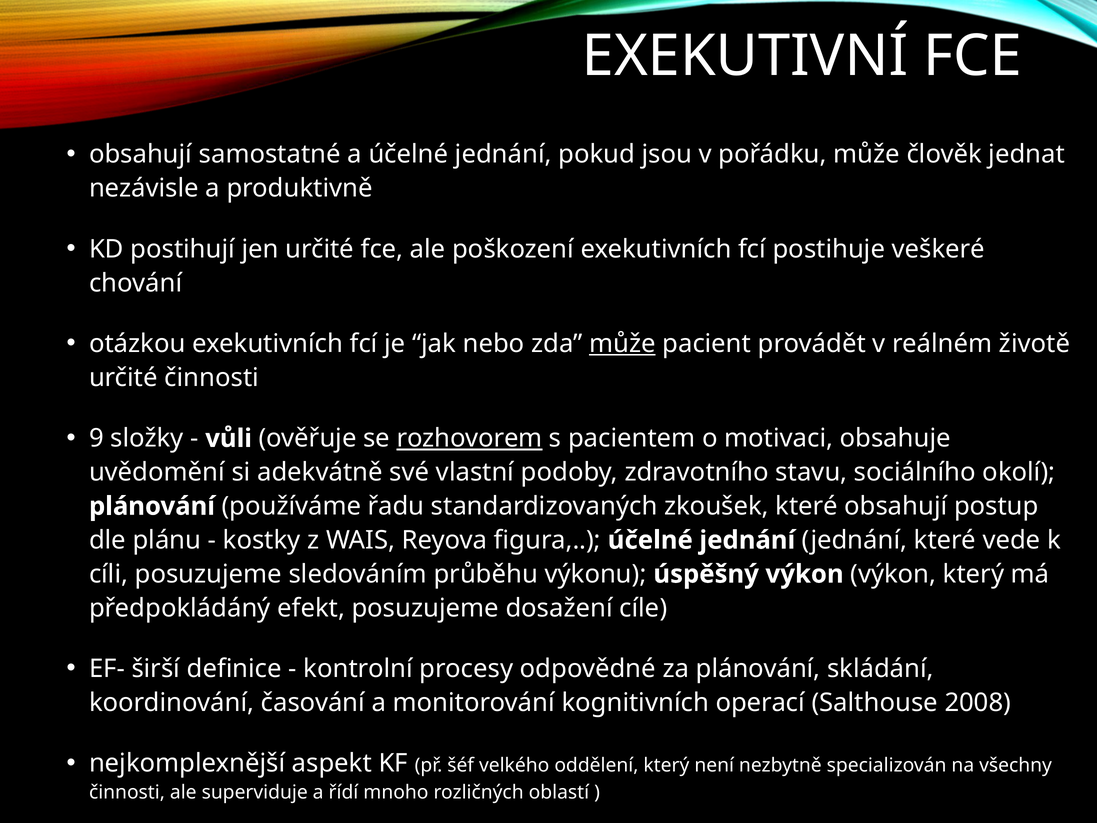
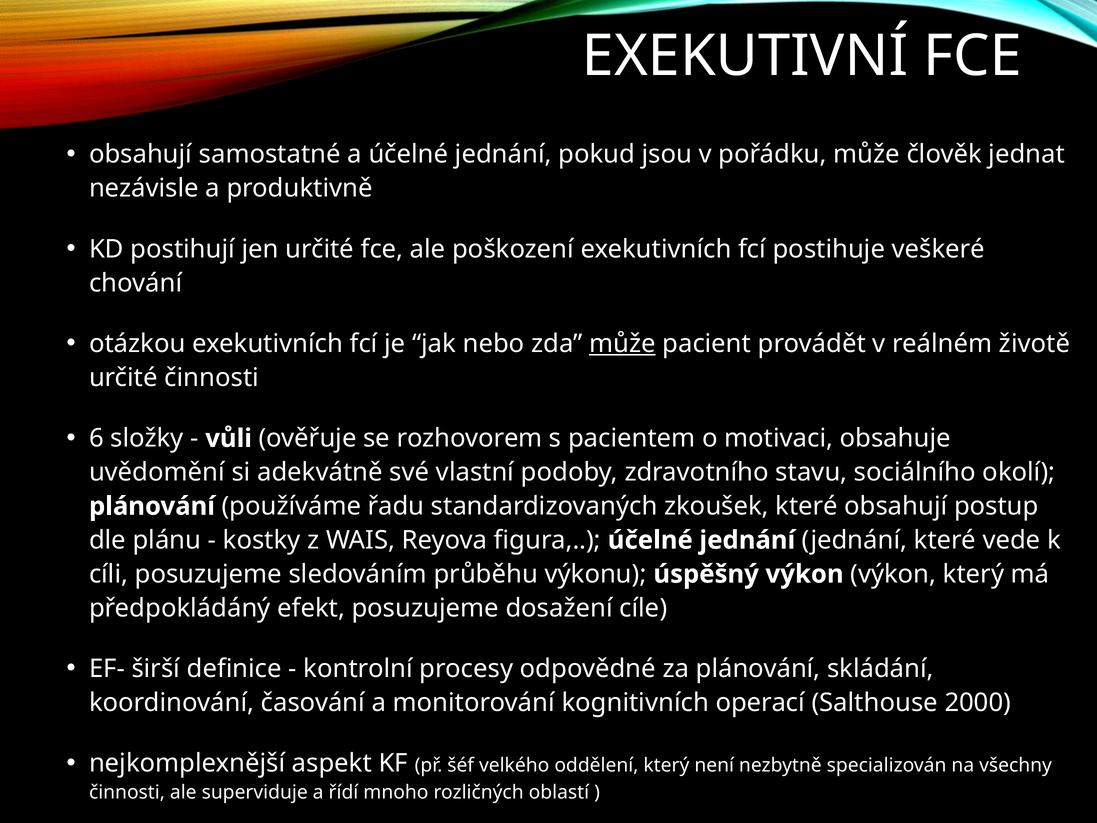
9: 9 -> 6
rozhovorem underline: present -> none
2008: 2008 -> 2000
